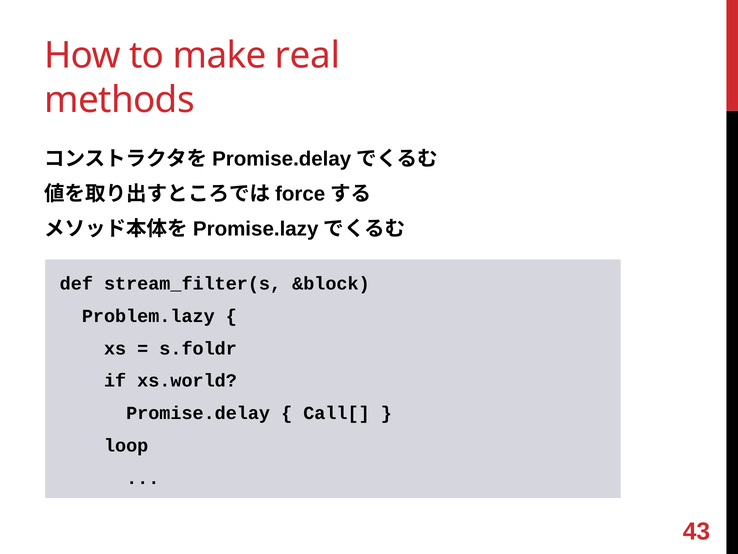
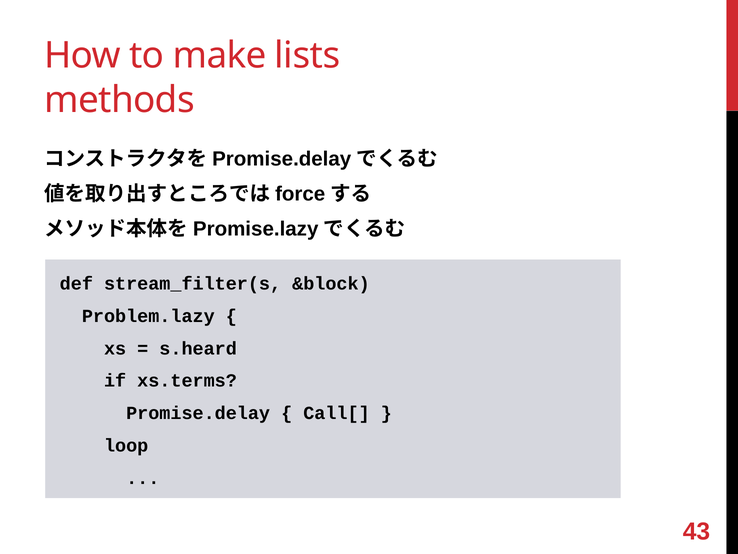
real: real -> lists
s.foldr: s.foldr -> s.heard
xs.world: xs.world -> xs.terms
